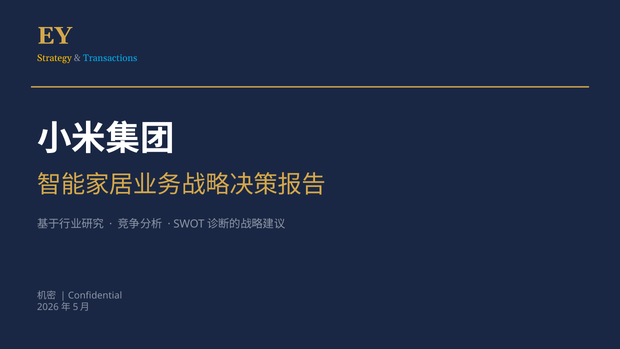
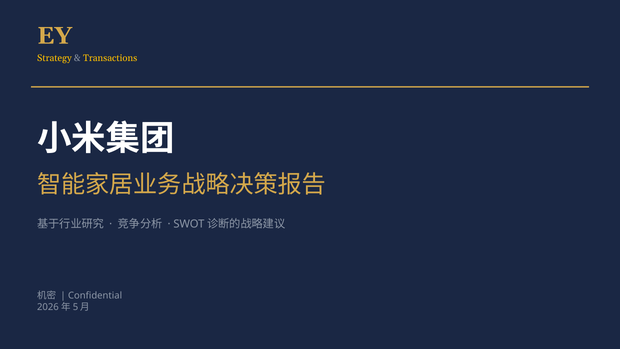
Transactions colour: light blue -> yellow
